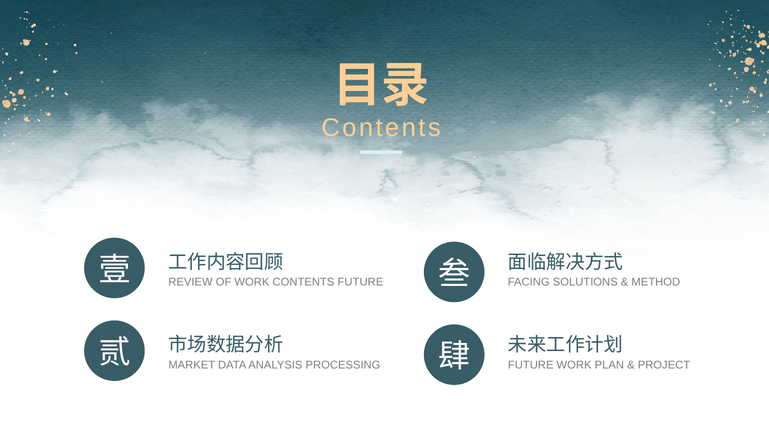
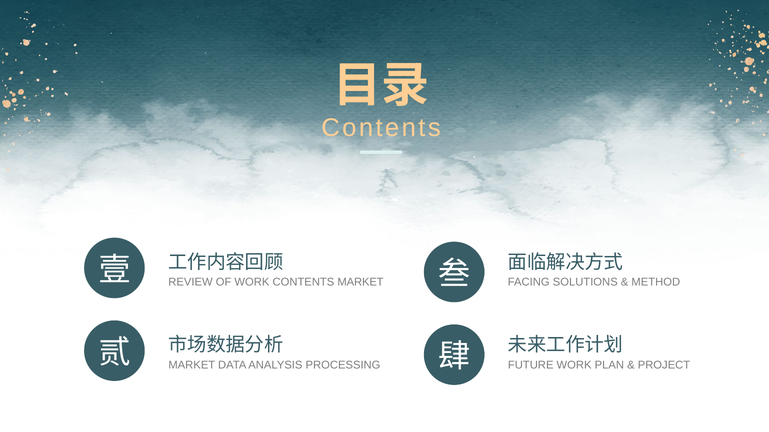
CONTENTS FUTURE: FUTURE -> MARKET
